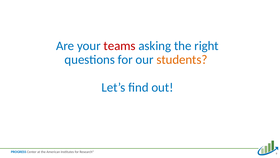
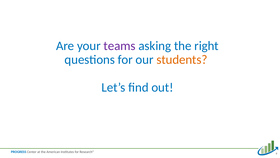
teams colour: red -> purple
